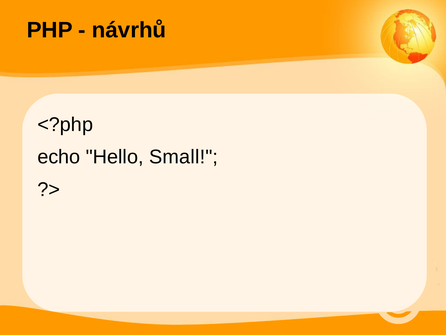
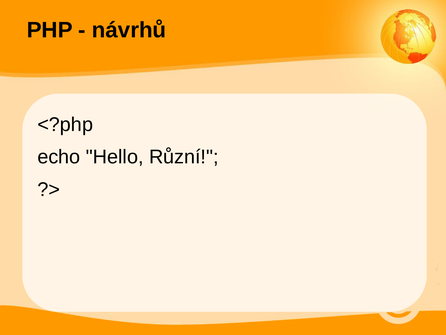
Small: Small -> Různí
